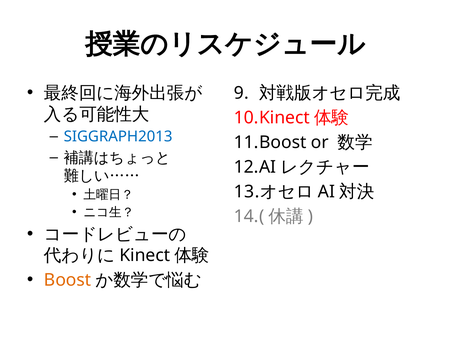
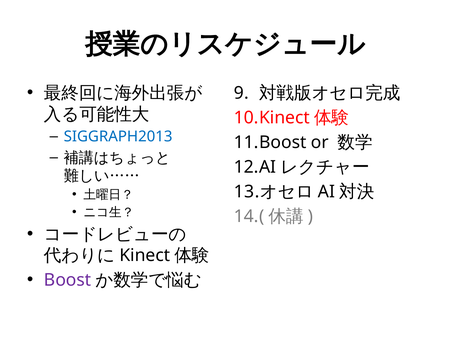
Boost colour: orange -> purple
